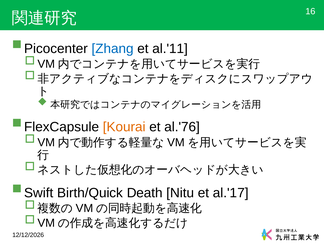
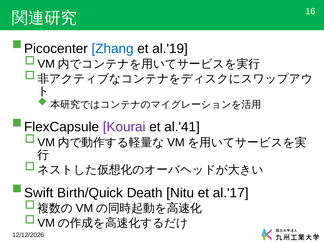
al.'11: al.'11 -> al.'19
Kourai colour: orange -> purple
al.'76: al.'76 -> al.'41
